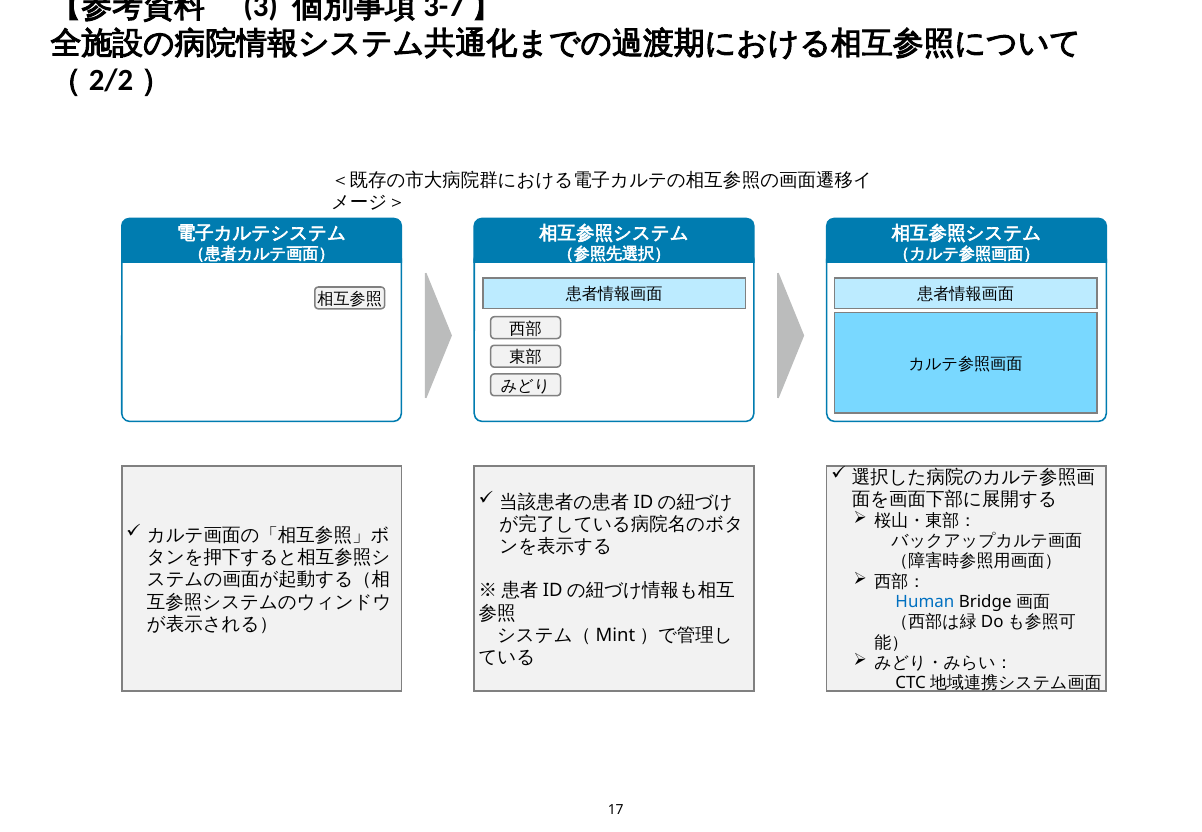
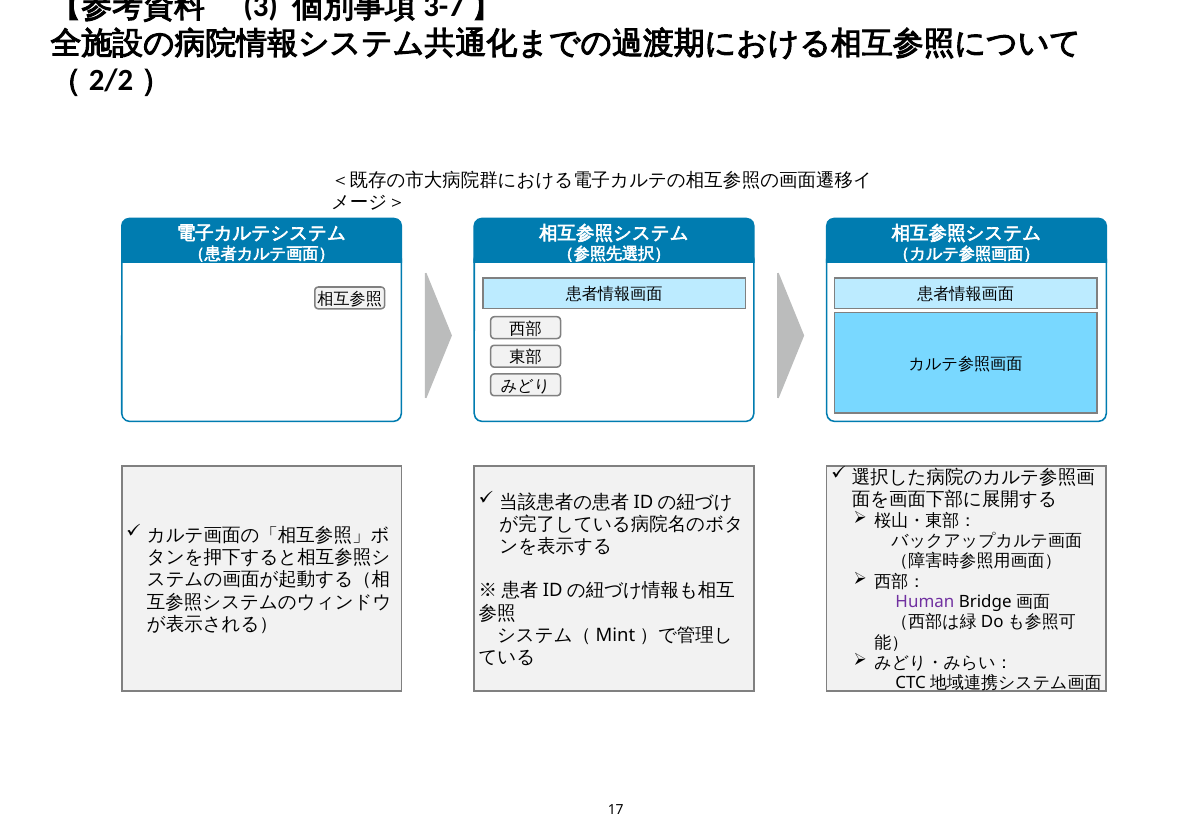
Human colour: blue -> purple
